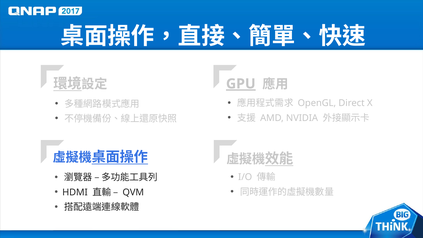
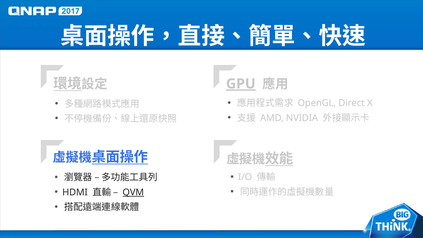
QVM underline: none -> present
